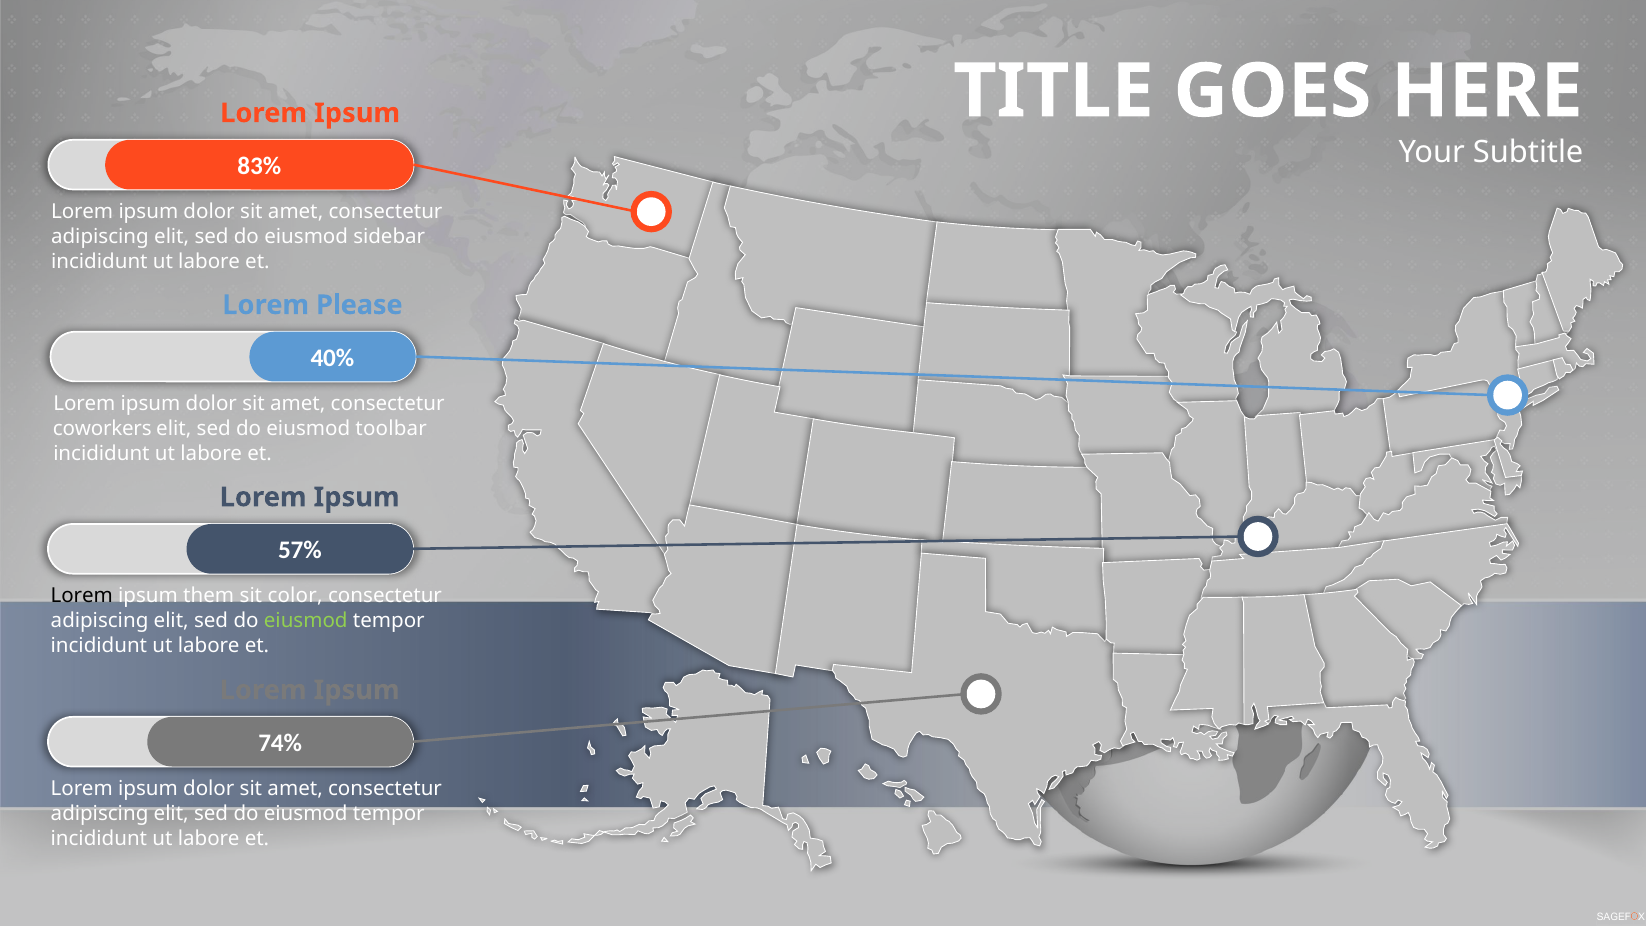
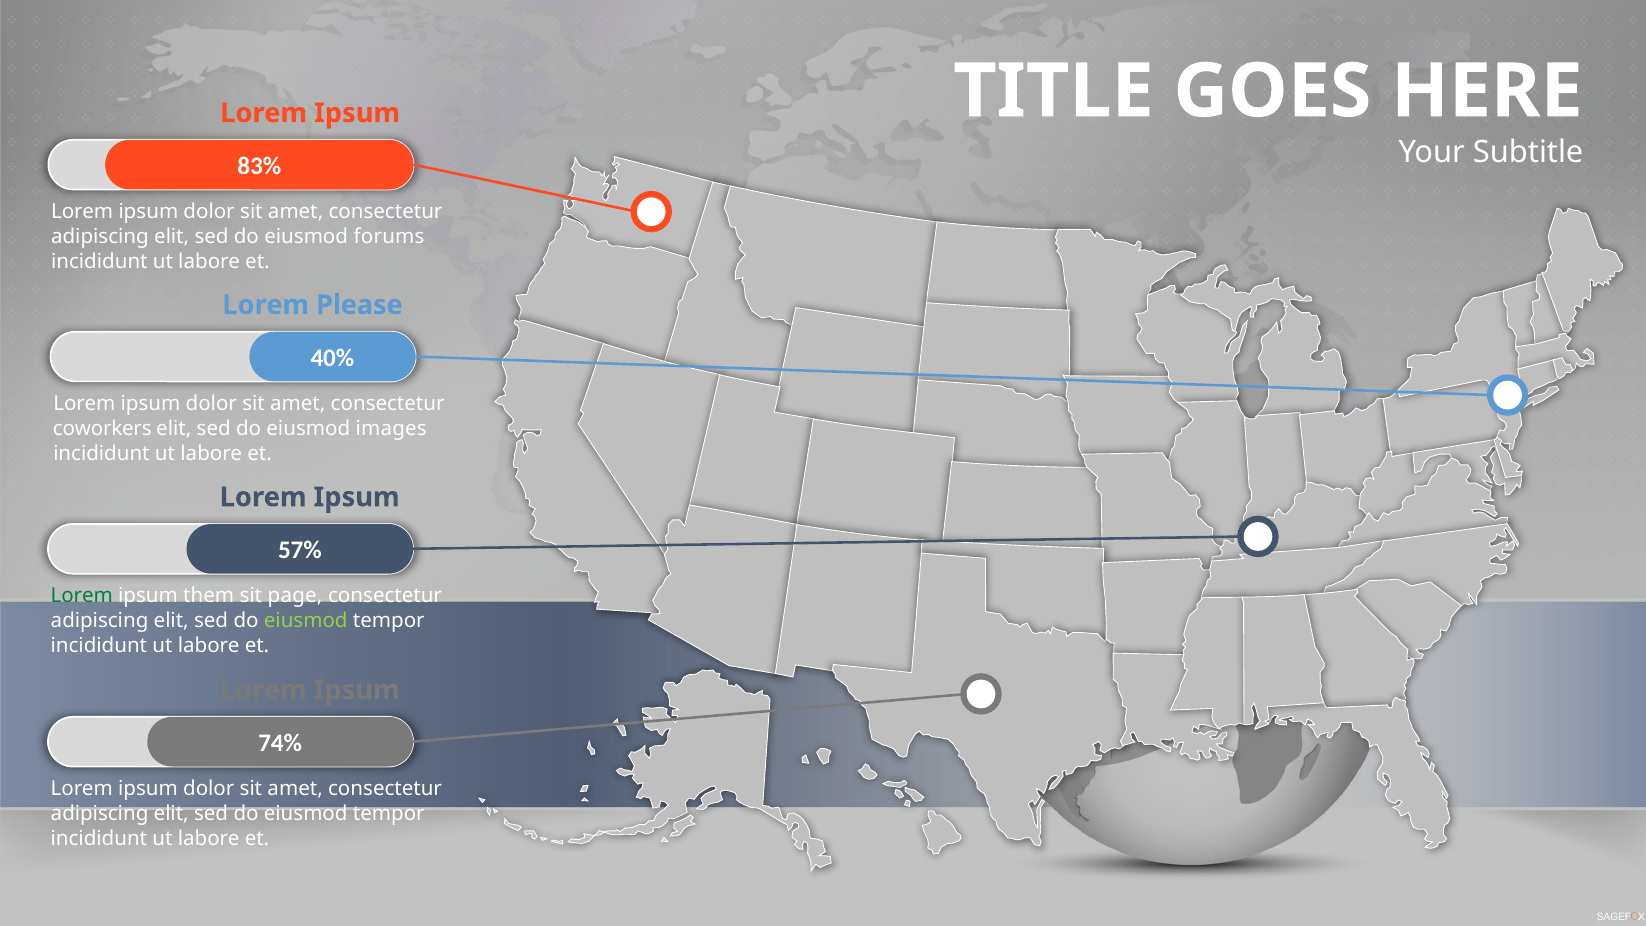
sidebar: sidebar -> forums
toolbar: toolbar -> images
Lorem at (82, 596) colour: black -> green
color: color -> page
